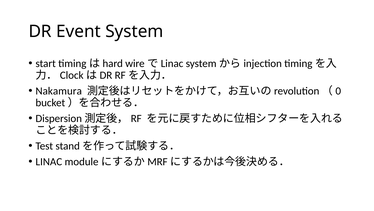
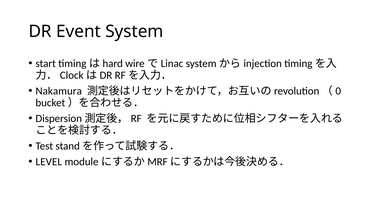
LINAC: LINAC -> LEVEL
